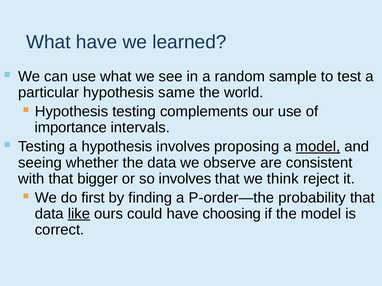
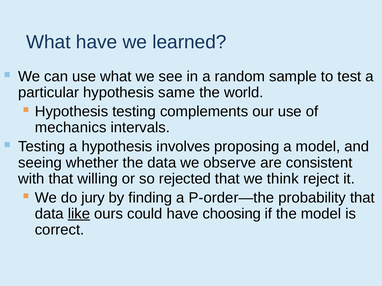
importance: importance -> mechanics
model at (318, 147) underline: present -> none
bigger: bigger -> willing
so involves: involves -> rejected
first: first -> jury
